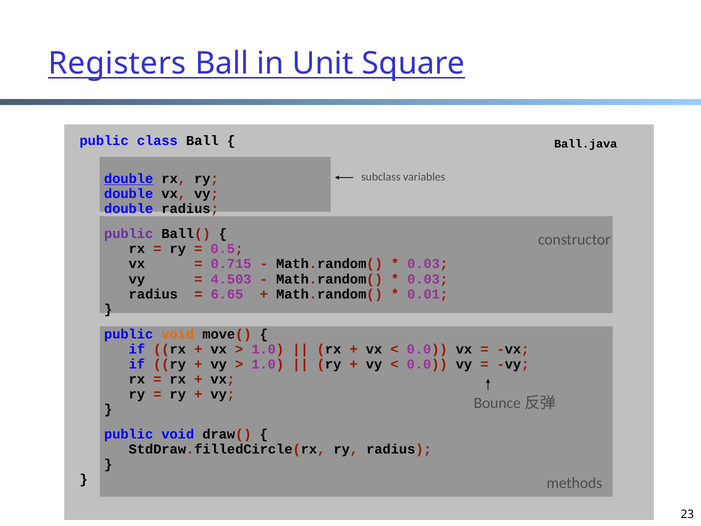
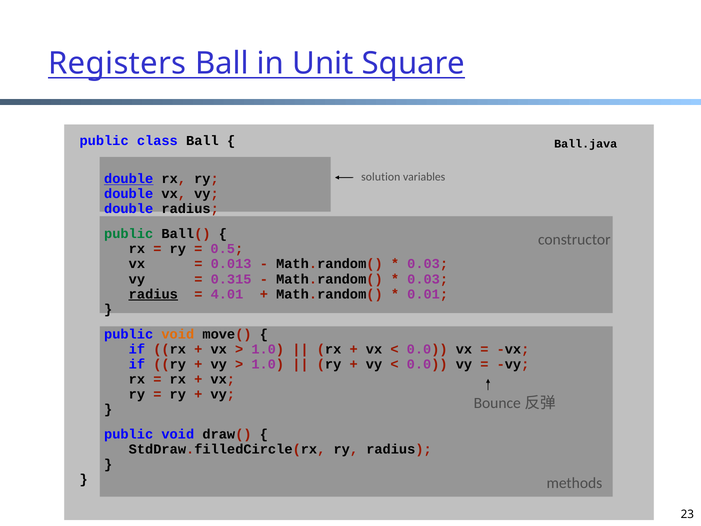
subclass: subclass -> solution
public at (129, 234) colour: purple -> green
0.715: 0.715 -> 0.013
4.503: 4.503 -> 0.315
radius at (153, 294) underline: none -> present
6.65: 6.65 -> 4.01
